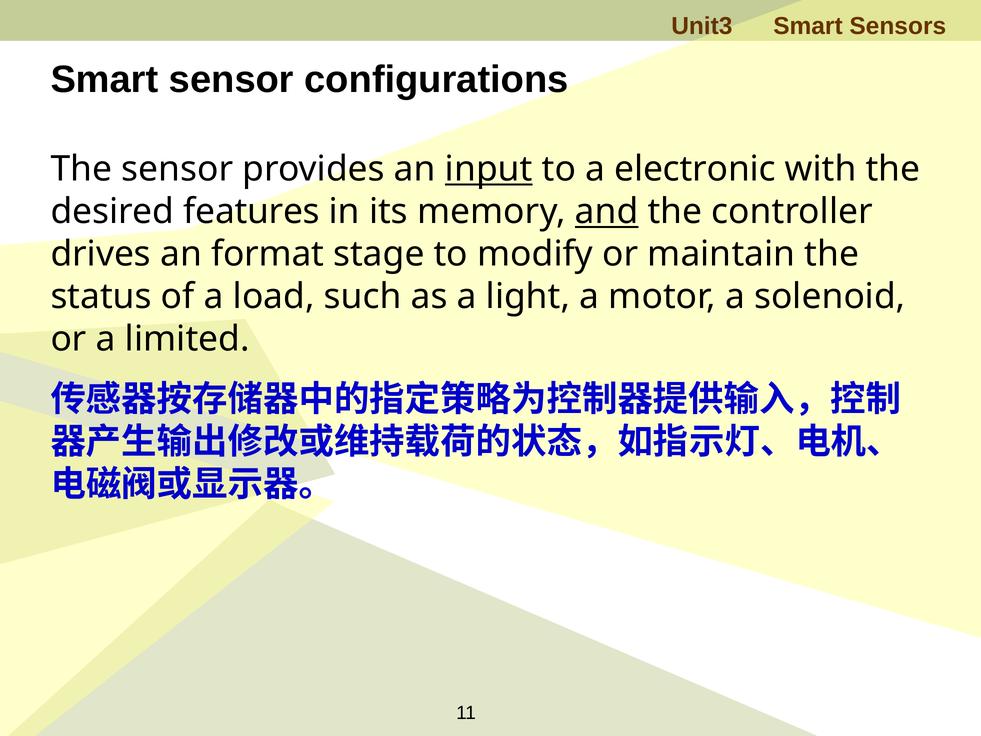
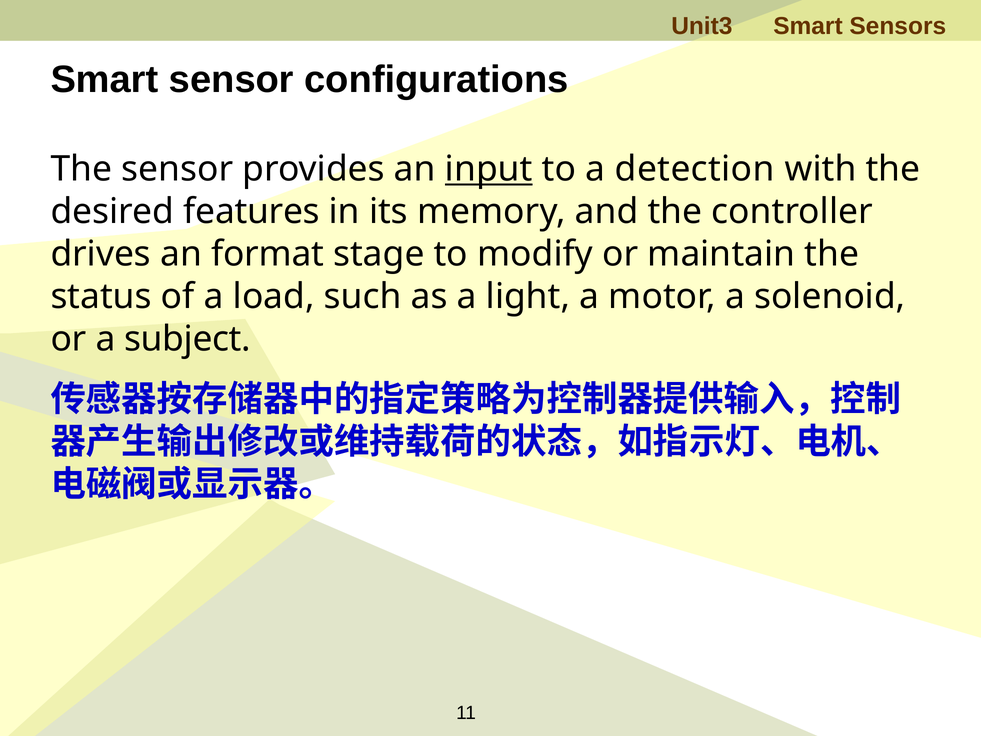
electronic: electronic -> detection
and underline: present -> none
limited: limited -> subject
